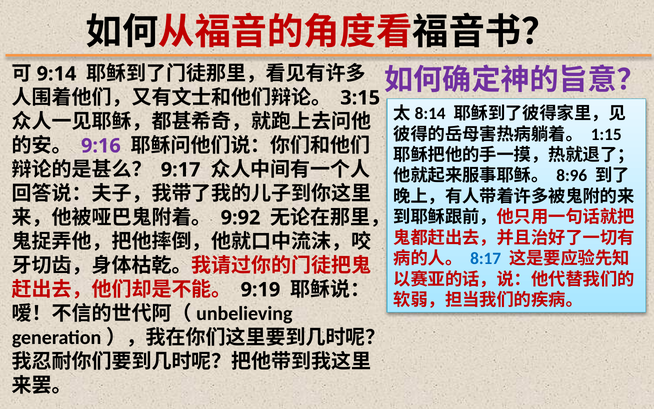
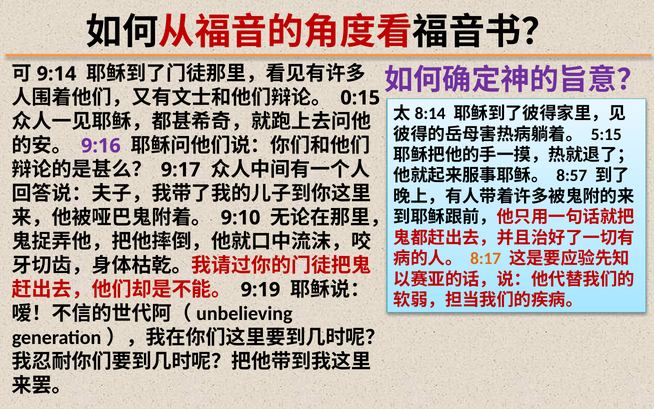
3:15: 3:15 -> 0:15
1:15: 1:15 -> 5:15
8:96: 8:96 -> 8:57
9:92: 9:92 -> 9:10
8:17 colour: blue -> orange
